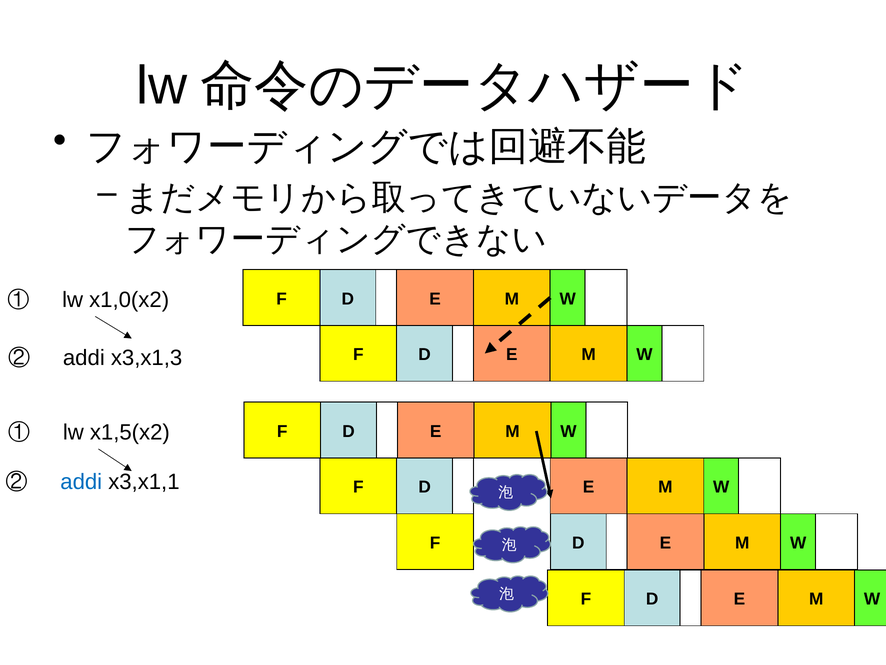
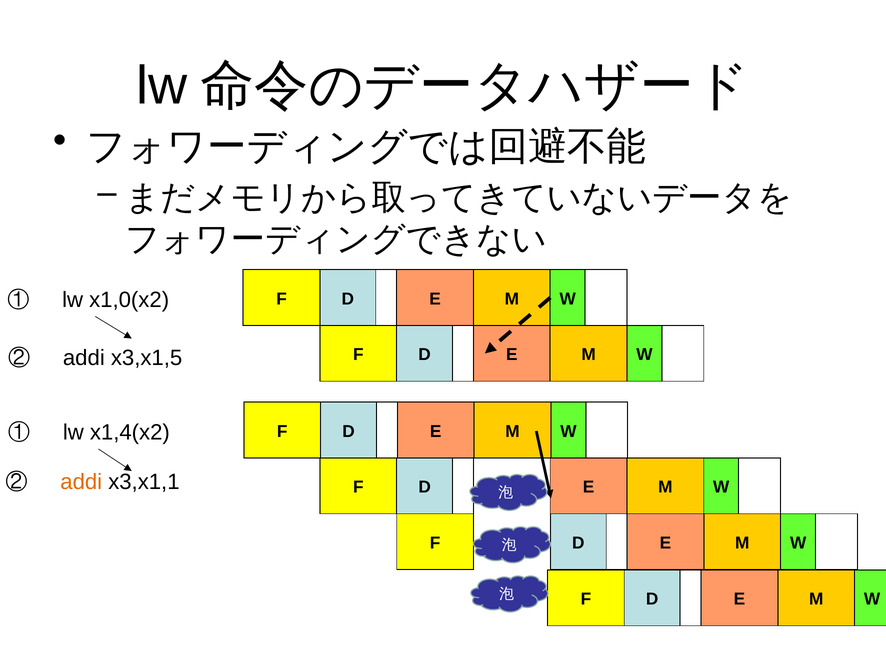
x3,x1,3: x3,x1,3 -> x3,x1,5
x1,5(x2: x1,5(x2 -> x1,4(x2
addi at (81, 481) colour: blue -> orange
